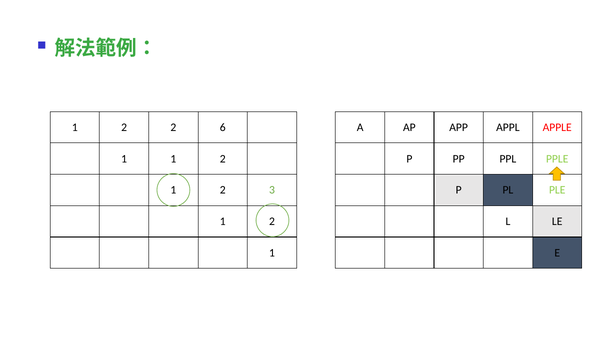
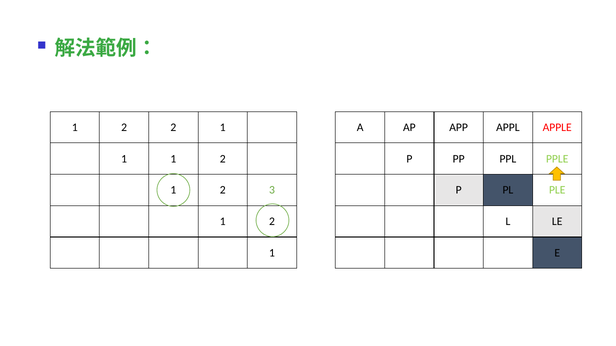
2 2 6: 6 -> 1
